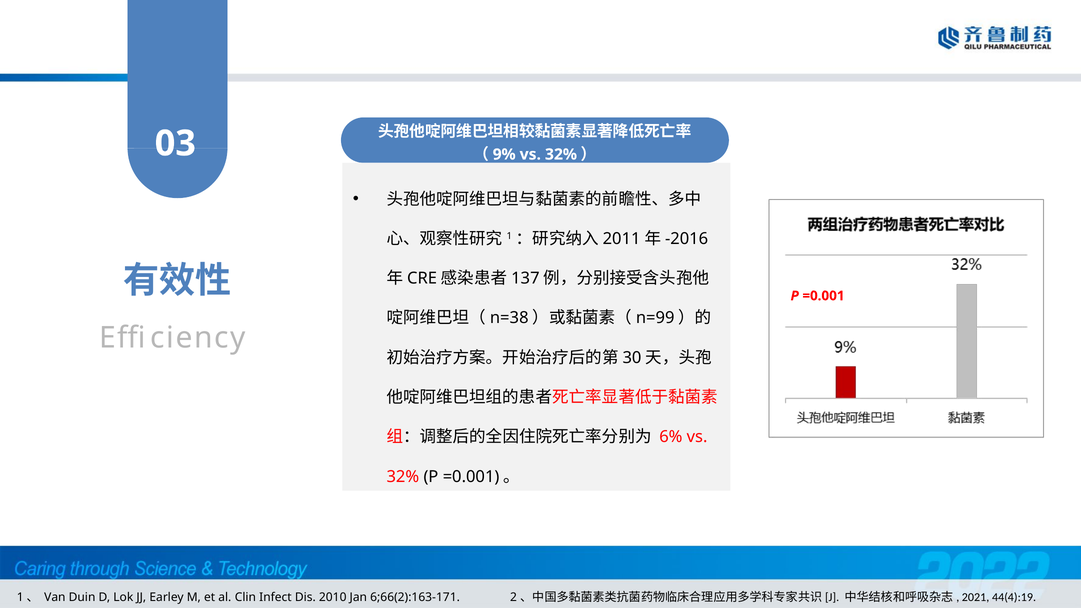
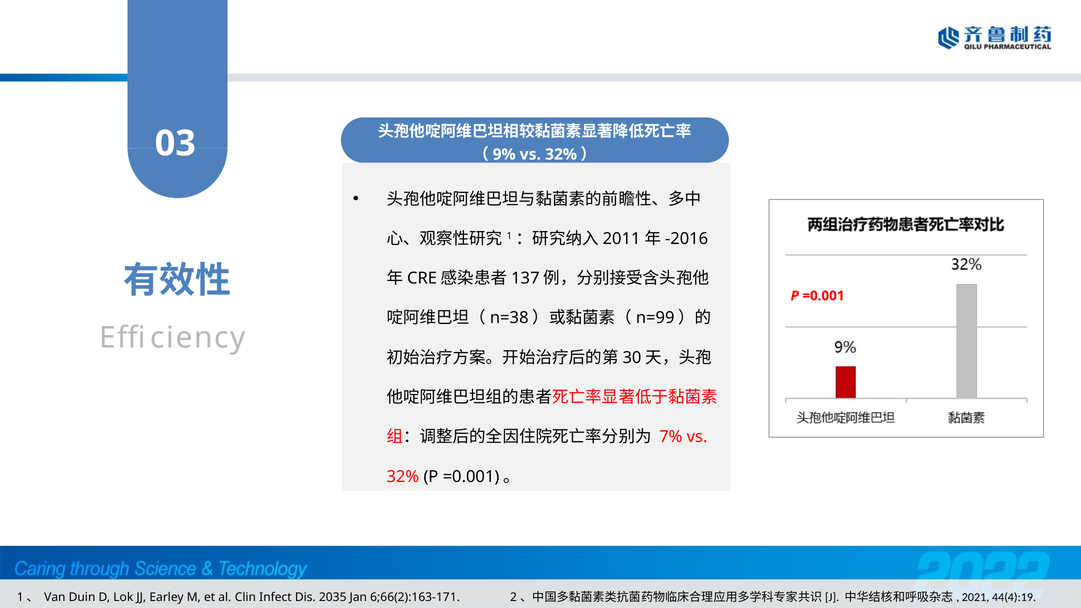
6%: 6% -> 7%
2010: 2010 -> 2035
